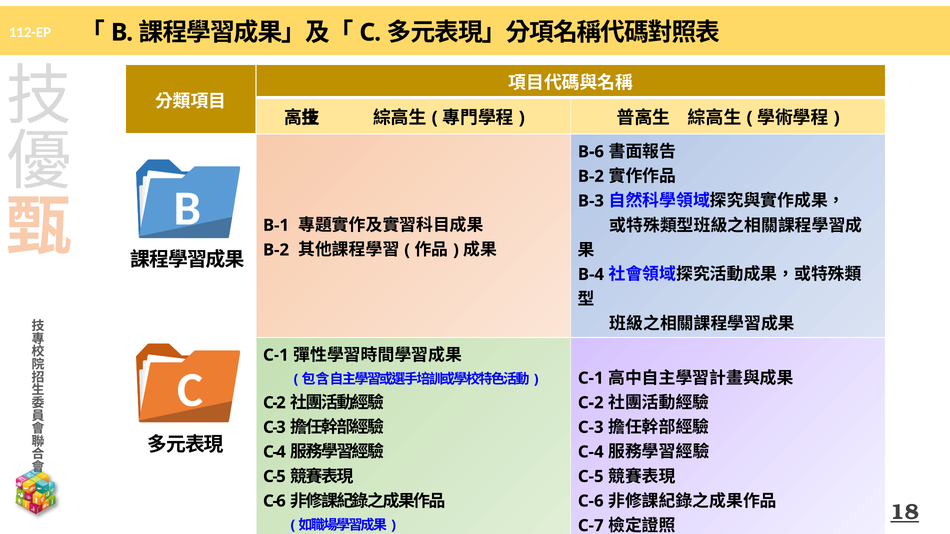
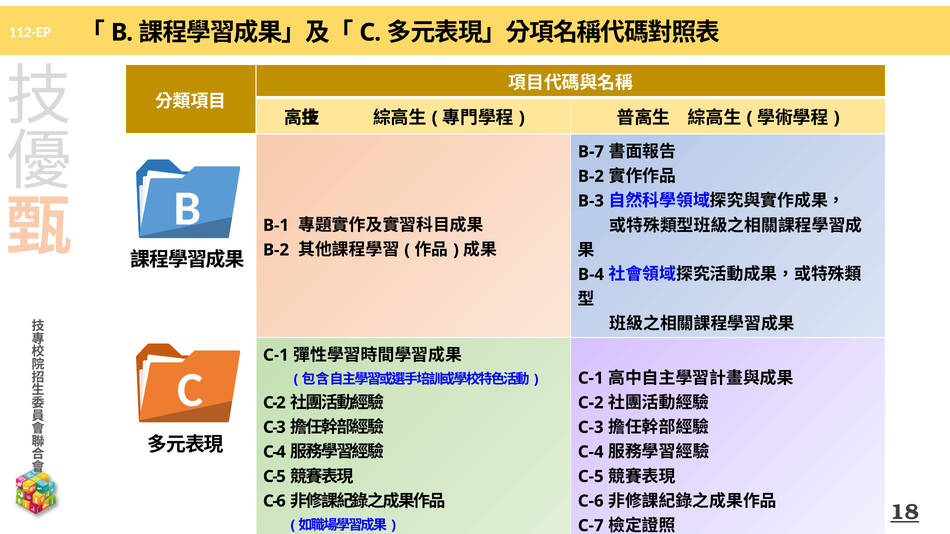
B-6: B-6 -> B-7
